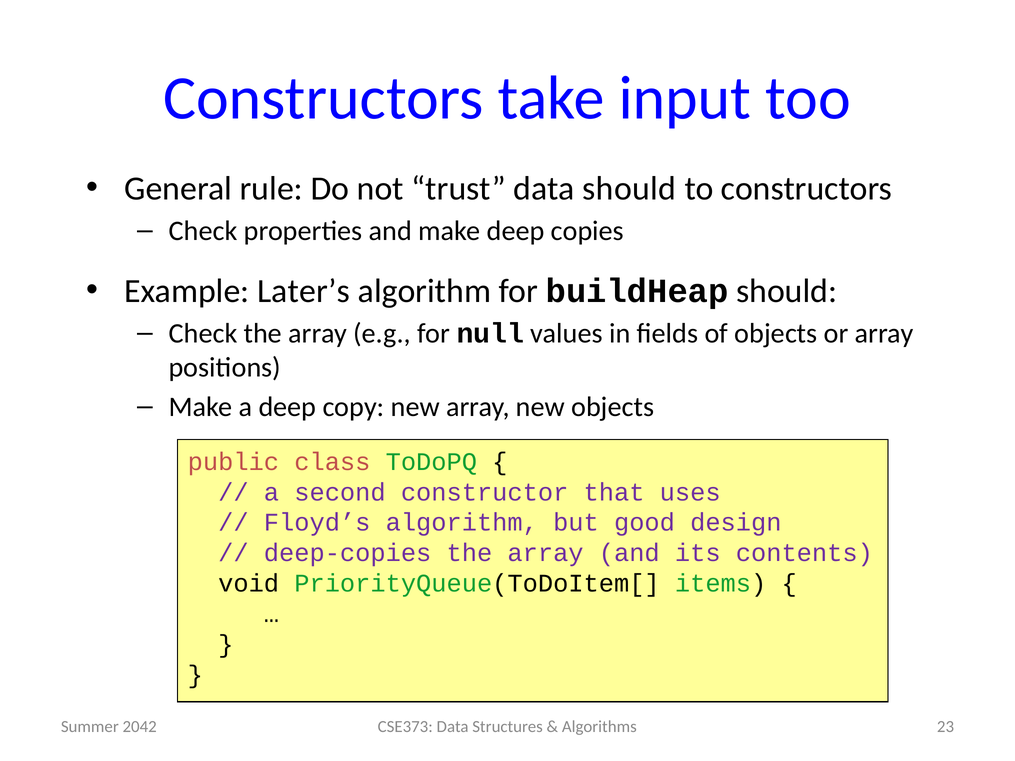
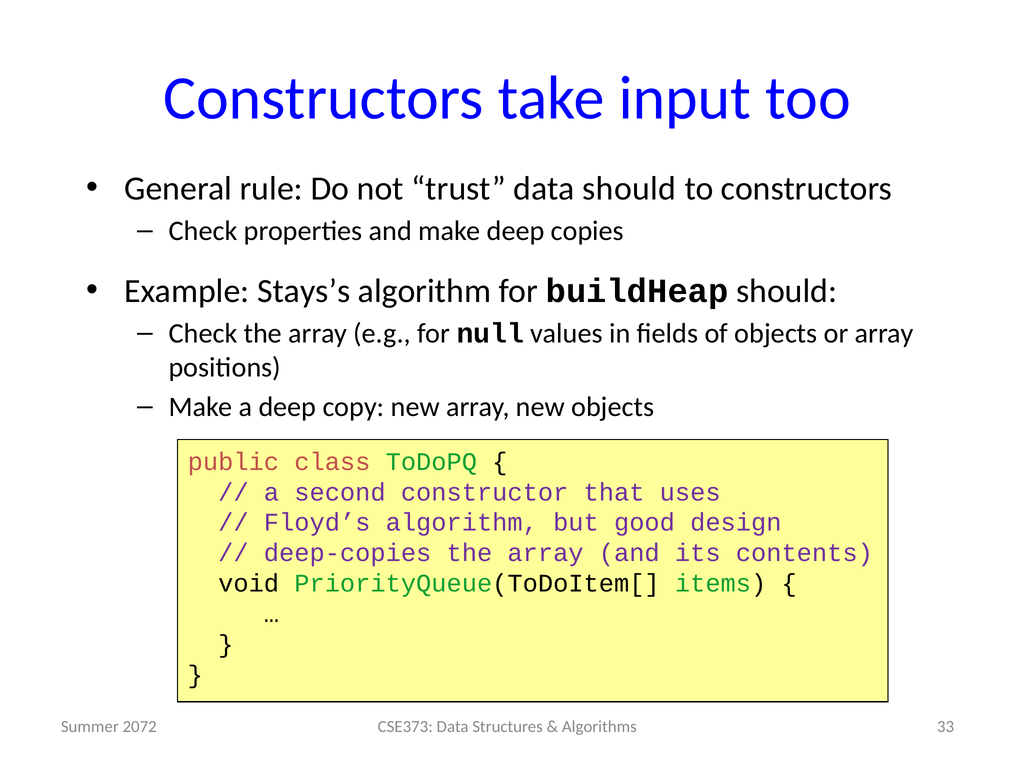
Later’s: Later’s -> Stays’s
23: 23 -> 33
2042: 2042 -> 2072
